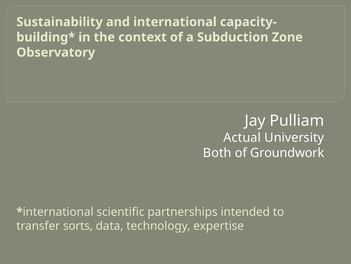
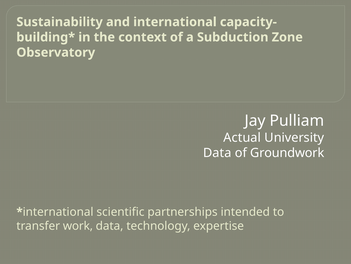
Both at (217, 152): Both -> Data
sorts: sorts -> work
